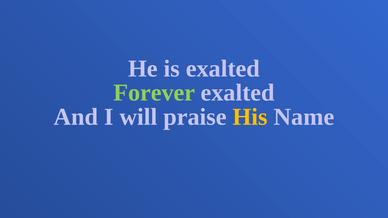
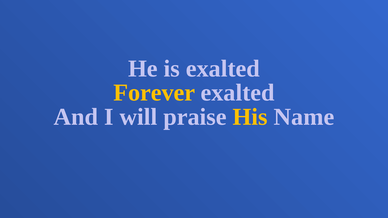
Forever colour: light green -> yellow
